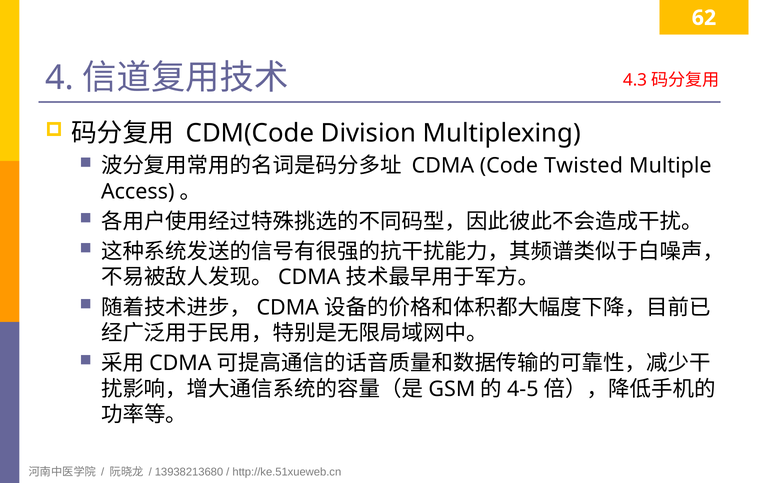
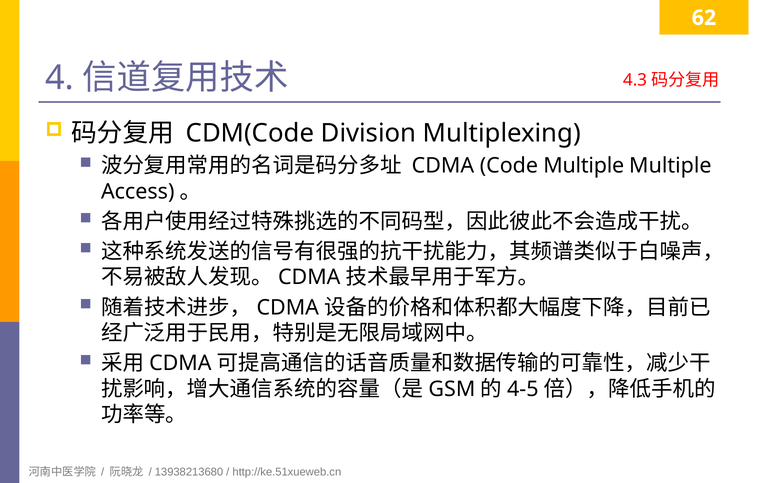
Code Twisted: Twisted -> Multiple
